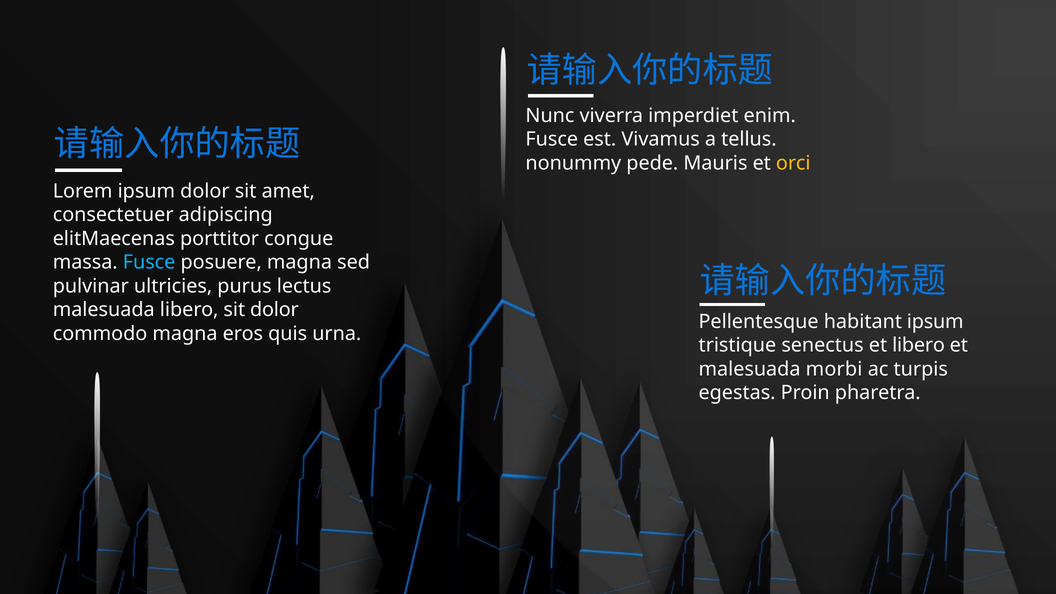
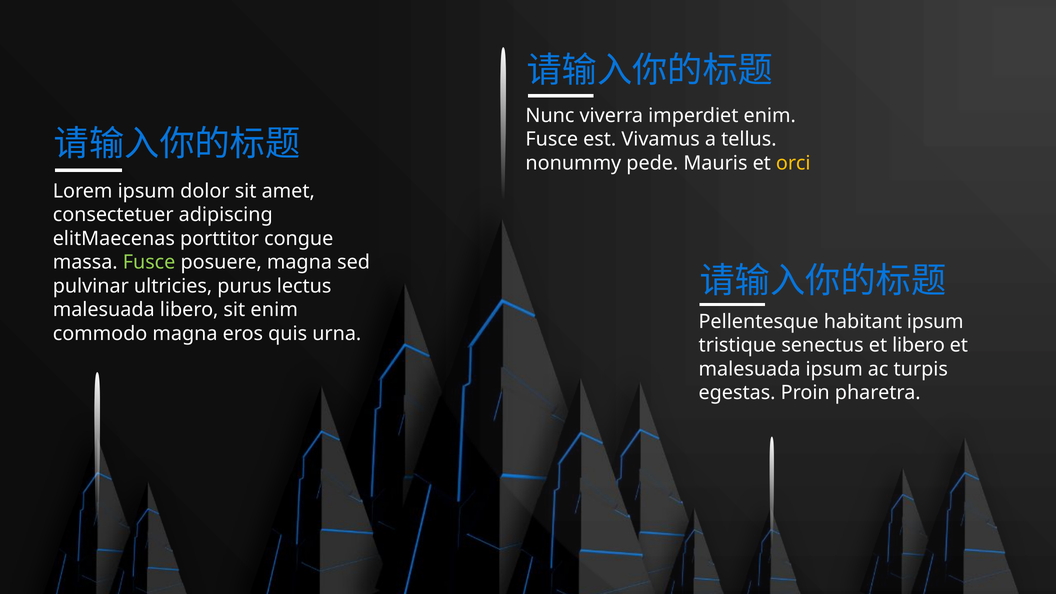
Fusce at (149, 262) colour: light blue -> light green
sit dolor: dolor -> enim
malesuada morbi: morbi -> ipsum
